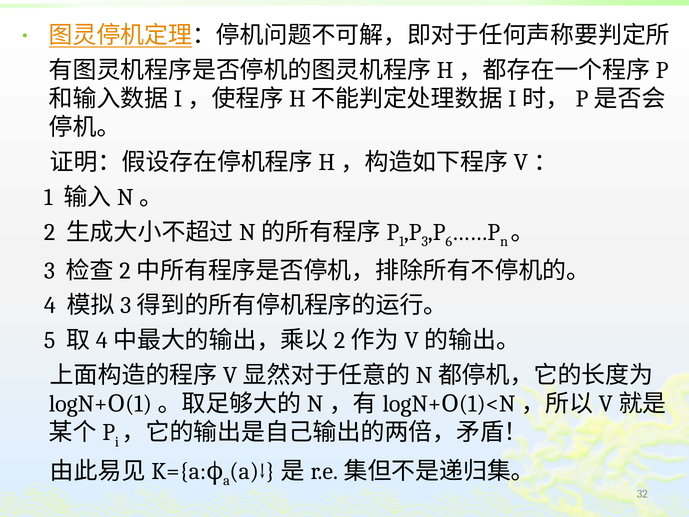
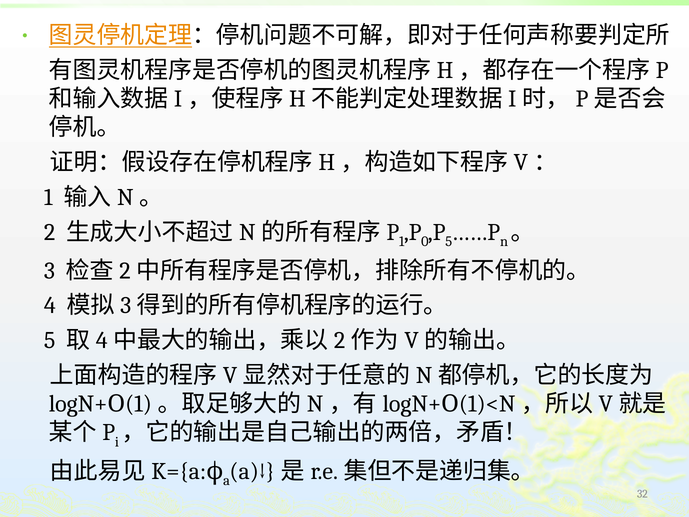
3 at (425, 241): 3 -> 0
6 at (449, 241): 6 -> 5
